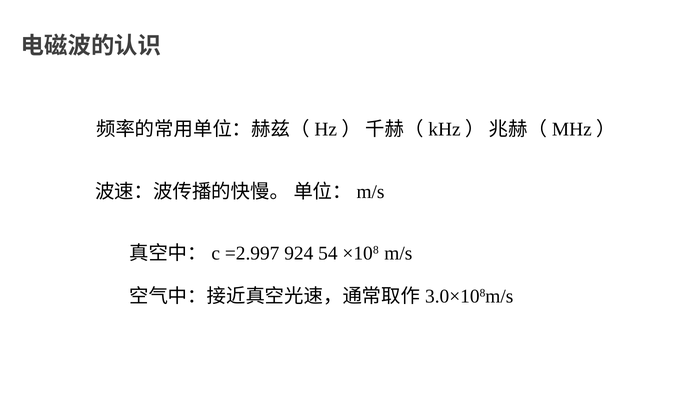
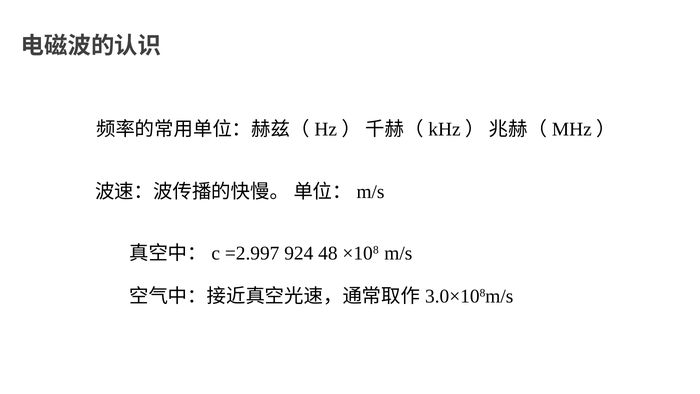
54: 54 -> 48
